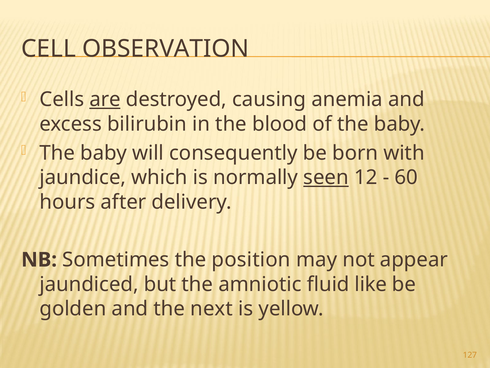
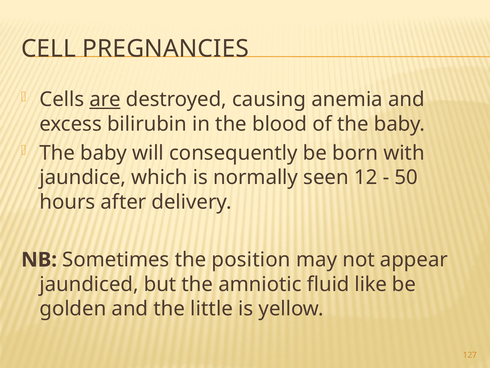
OBSERVATION: OBSERVATION -> PREGNANCIES
seen underline: present -> none
60: 60 -> 50
next: next -> little
